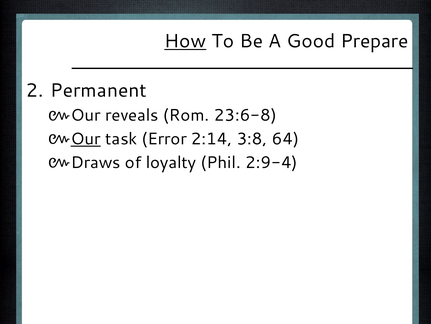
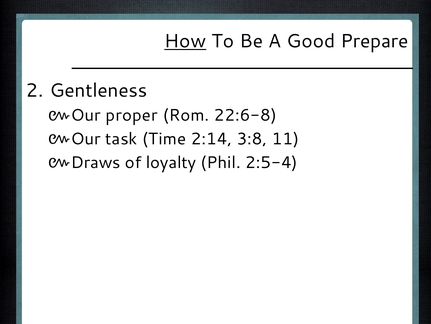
Permanent: Permanent -> Gentleness
reveals: reveals -> proper
23:6-8: 23:6-8 -> 22:6-8
Our at (86, 139) underline: present -> none
Error: Error -> Time
64: 64 -> 11
2:9-4: 2:9-4 -> 2:5-4
